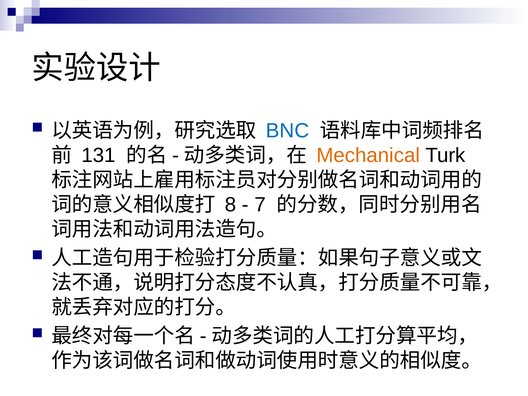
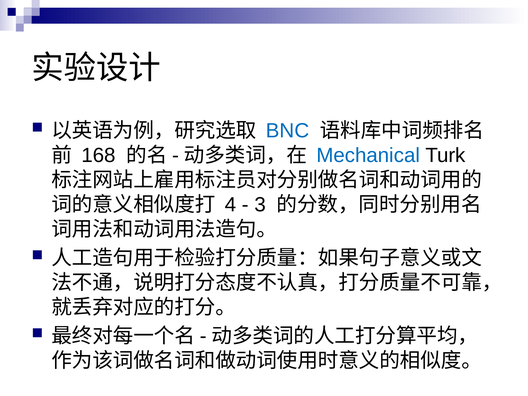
131: 131 -> 168
Mechanical colour: orange -> blue
8: 8 -> 4
7: 7 -> 3
